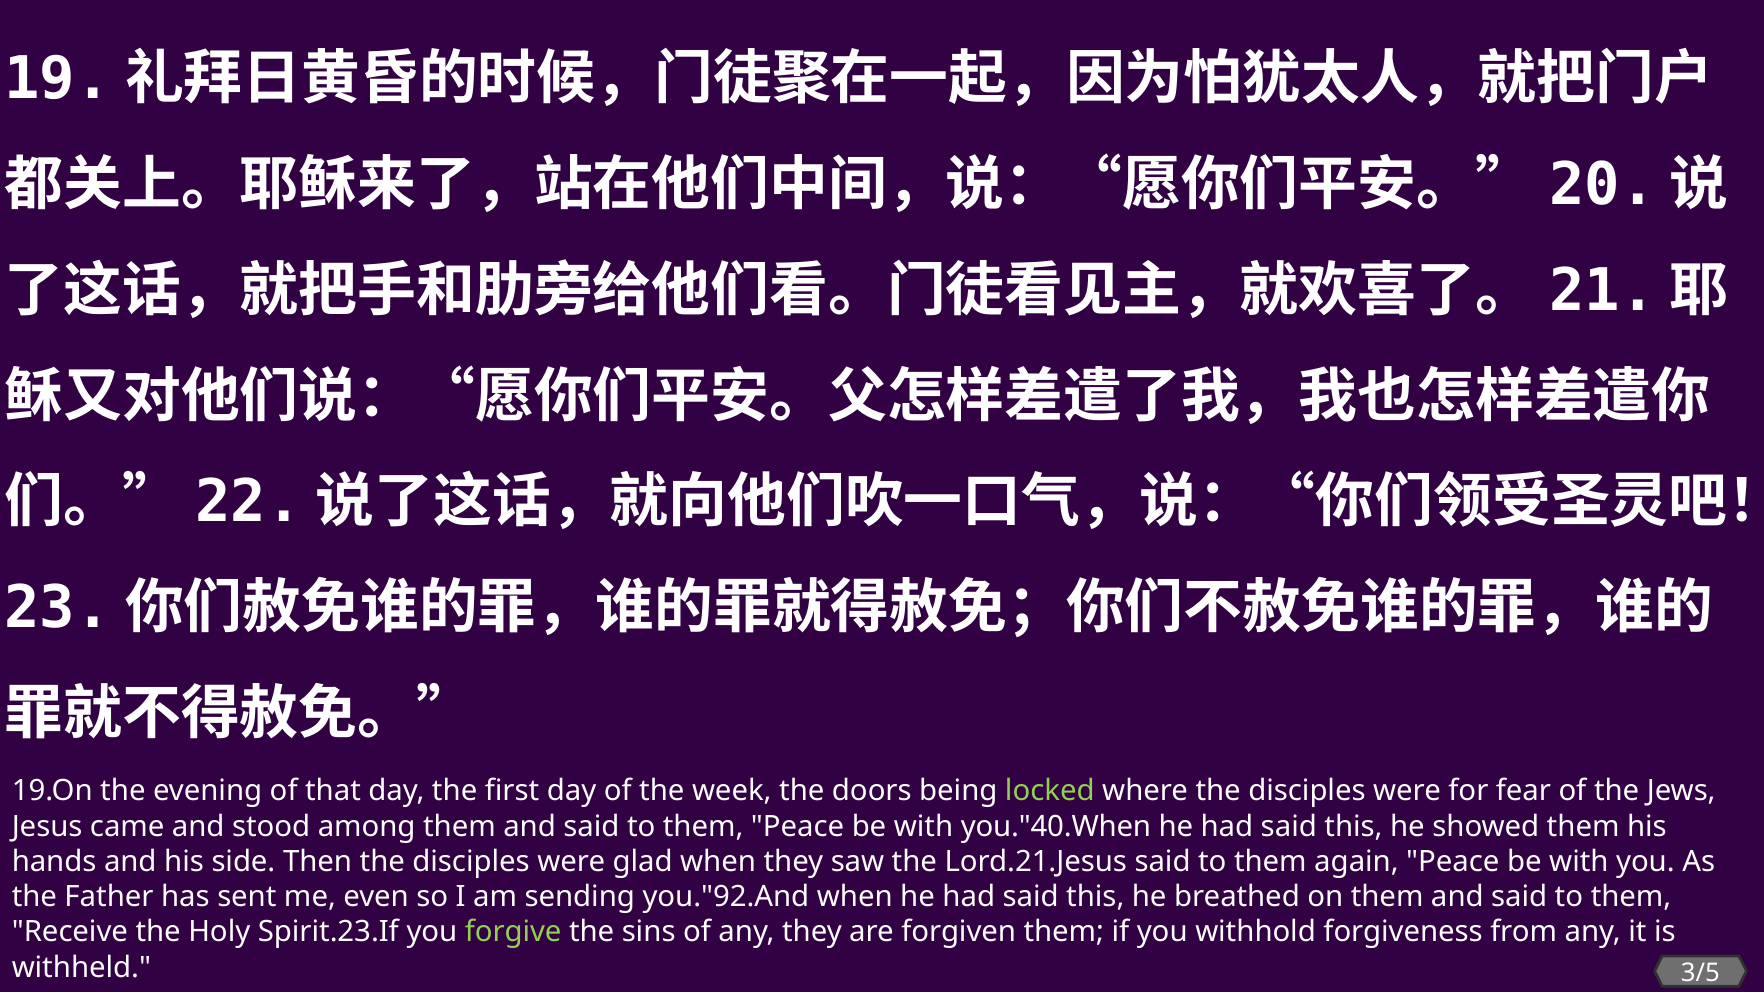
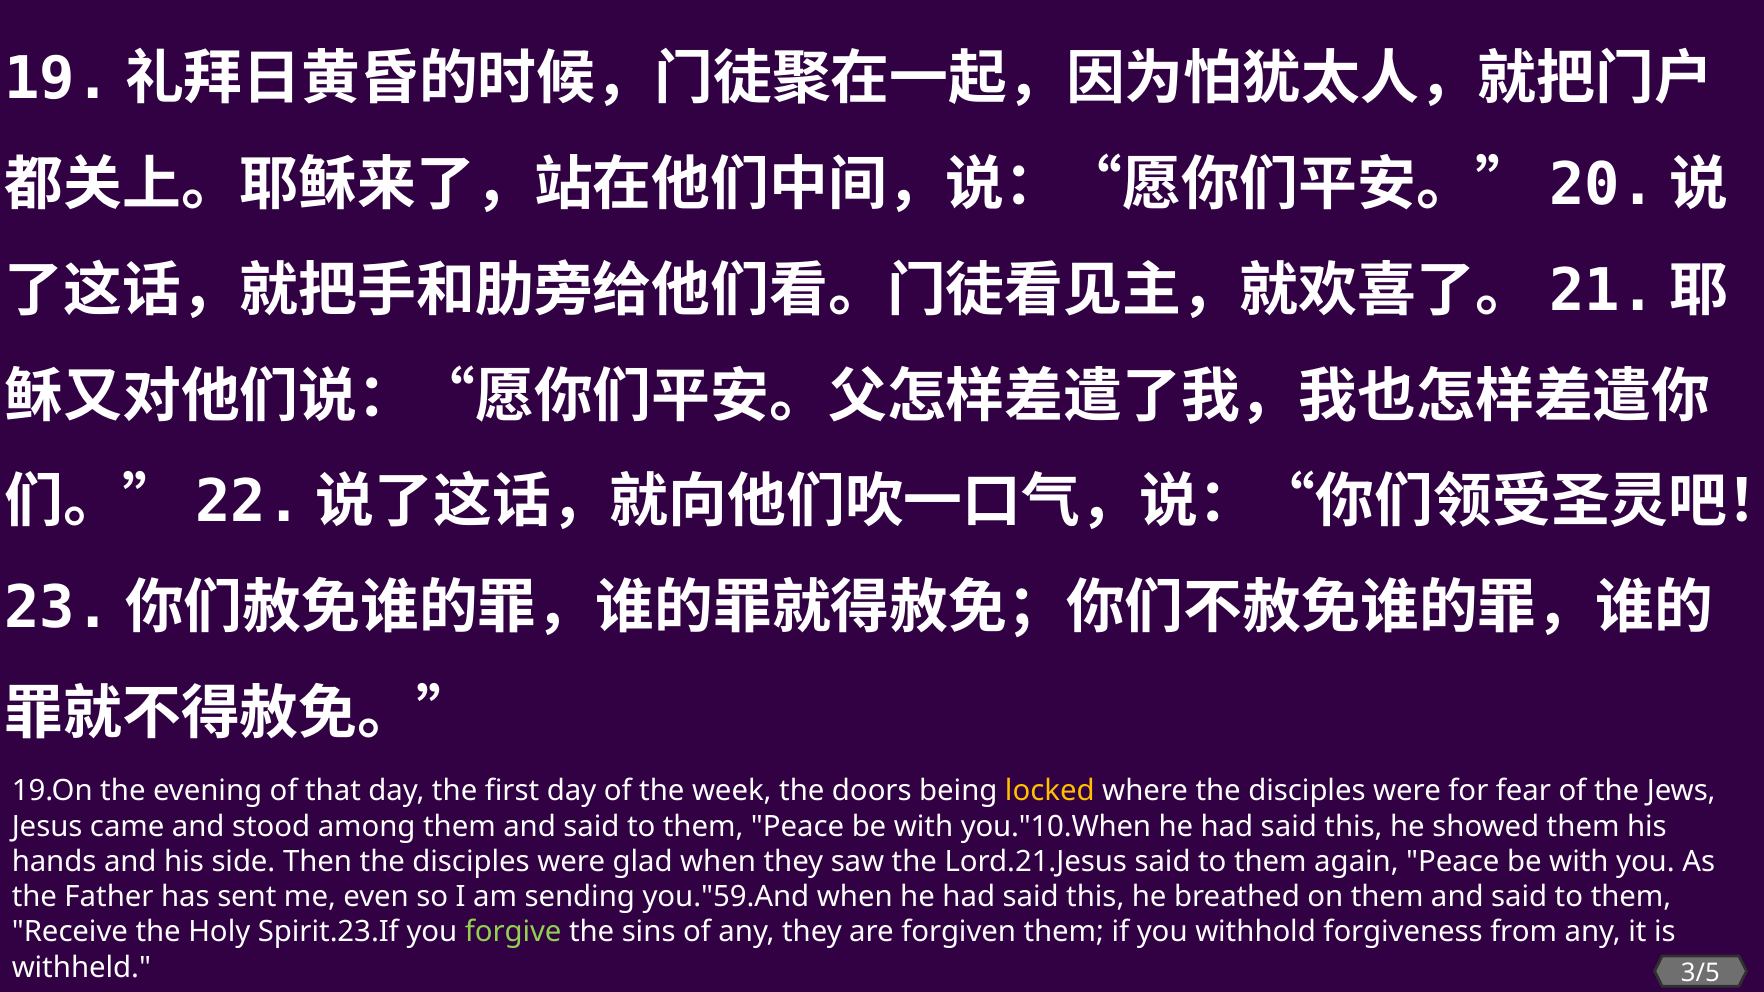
locked colour: light green -> yellow
you."40.When: you."40.When -> you."10.When
you."92.And: you."92.And -> you."59.And
